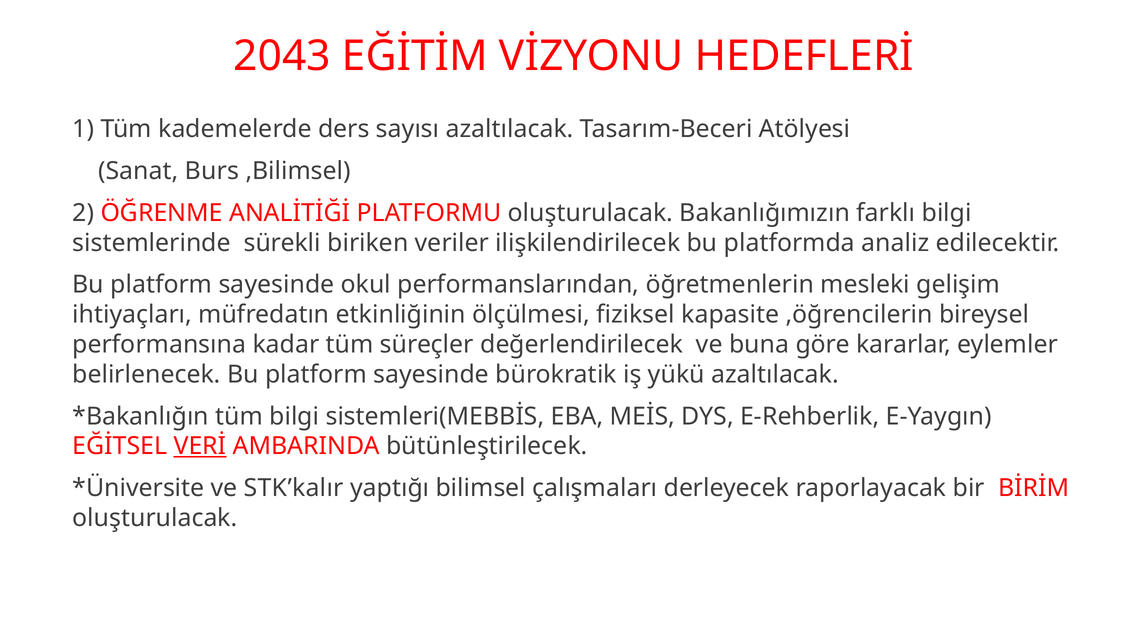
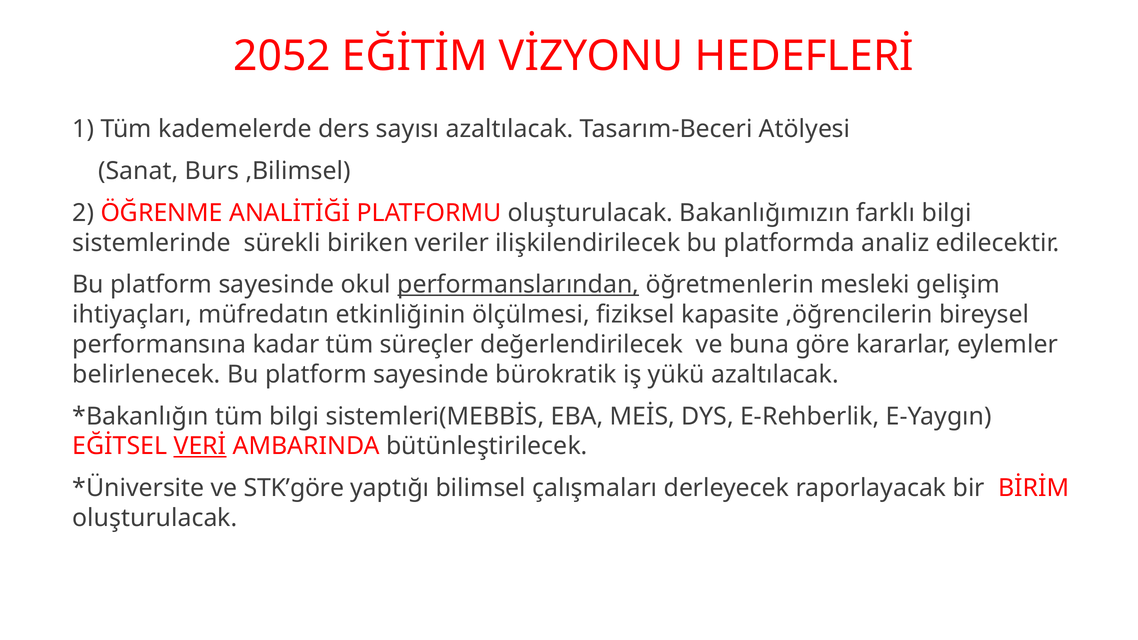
2043: 2043 -> 2052
performanslarından underline: none -> present
STK’kalır: STK’kalır -> STK’göre
